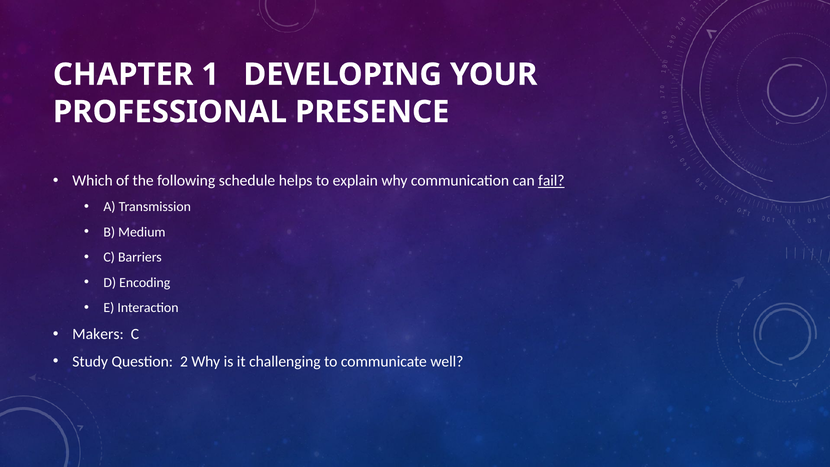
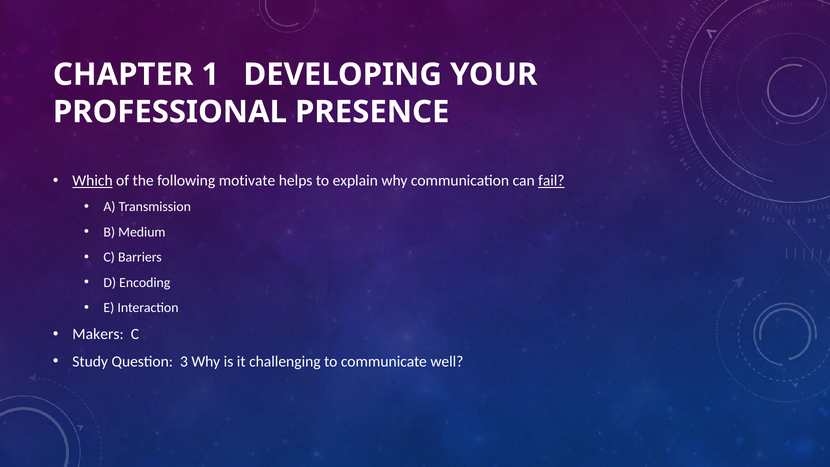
Which underline: none -> present
schedule: schedule -> motivate
2: 2 -> 3
